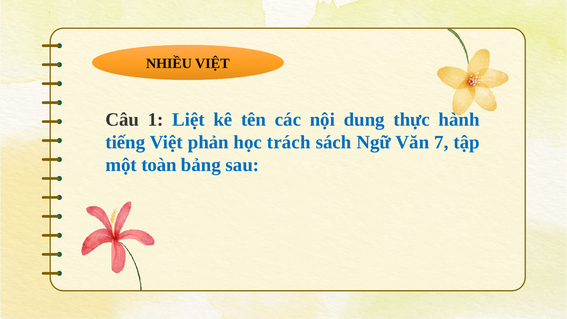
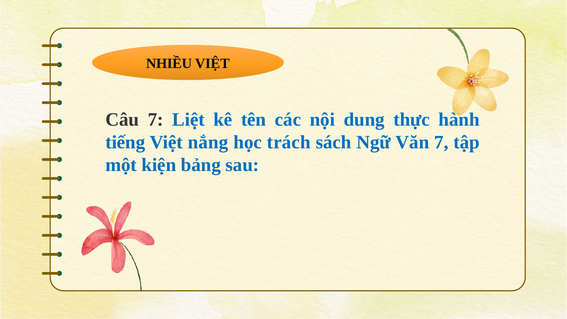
Câu 1: 1 -> 7
phản: phản -> nắng
toàn: toàn -> kiện
